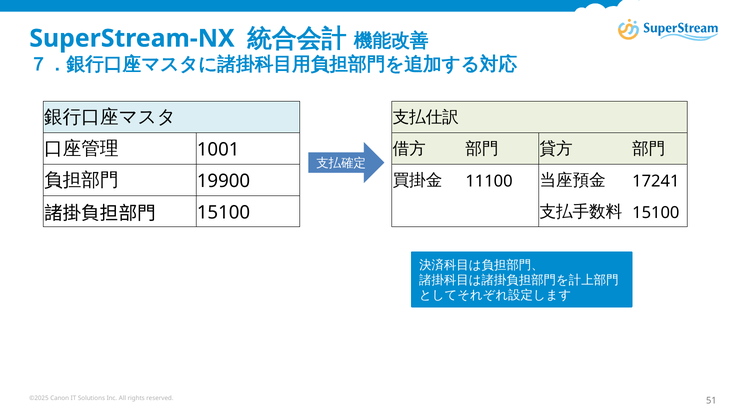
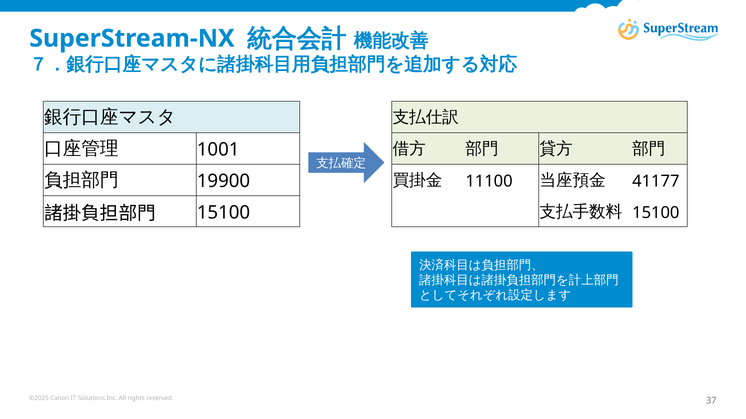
17241: 17241 -> 41177
51: 51 -> 37
